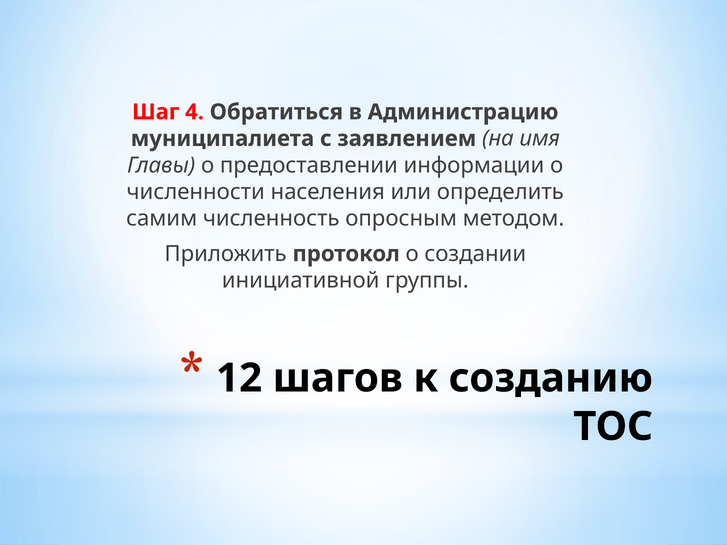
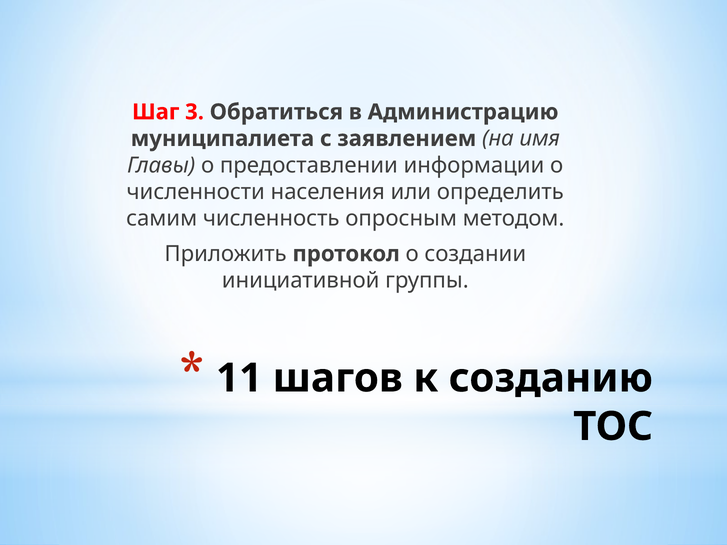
4: 4 -> 3
12: 12 -> 11
